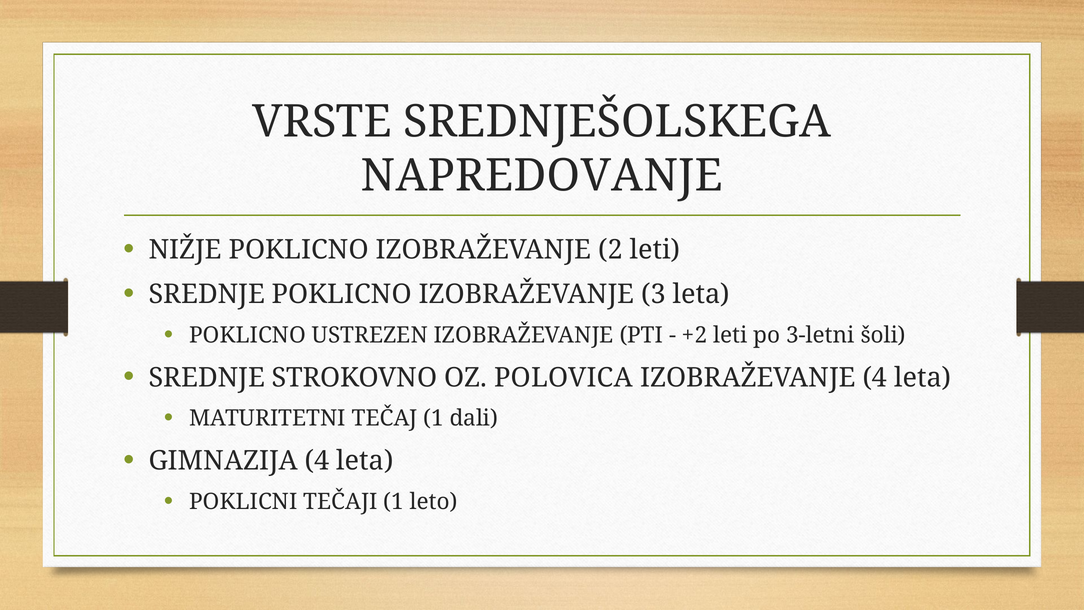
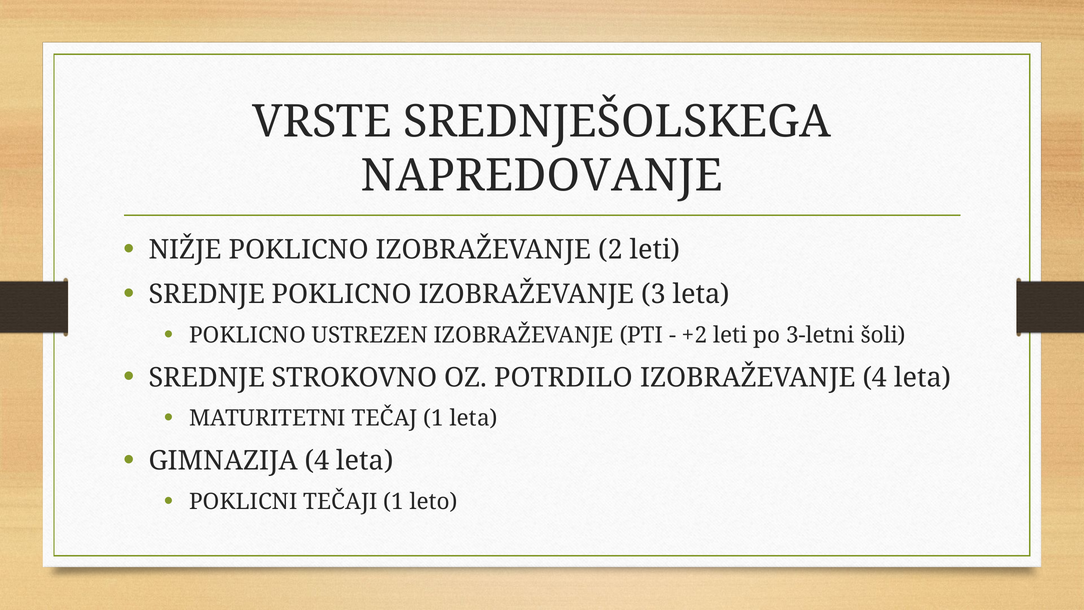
POLOVICA: POLOVICA -> POTRDILO
1 dali: dali -> leta
